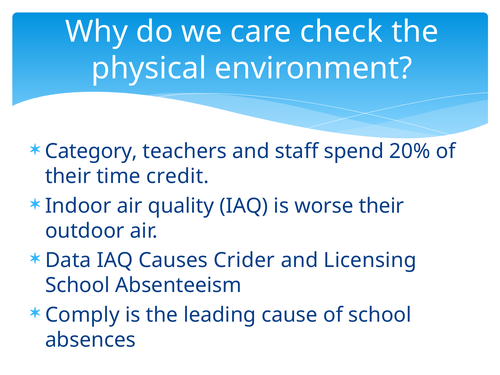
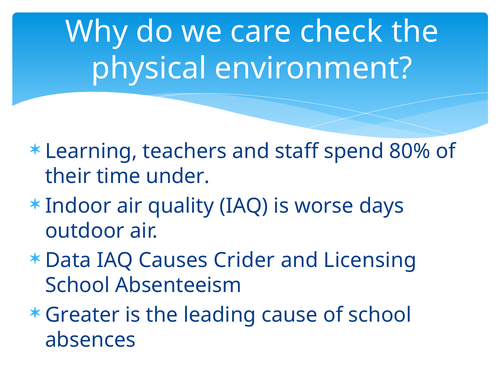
Category: Category -> Learning
20%: 20% -> 80%
credit: credit -> under
worse their: their -> days
Comply: Comply -> Greater
